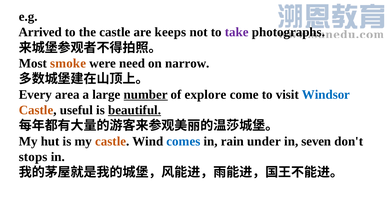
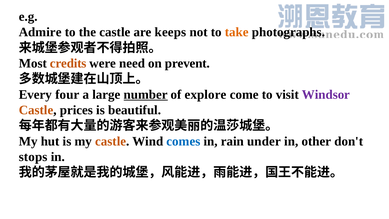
Arrived: Arrived -> Admire
take colour: purple -> orange
smoke: smoke -> credits
narrow: narrow -> prevent
area: area -> four
Windsor colour: blue -> purple
useful: useful -> prices
beautiful underline: present -> none
seven: seven -> other
